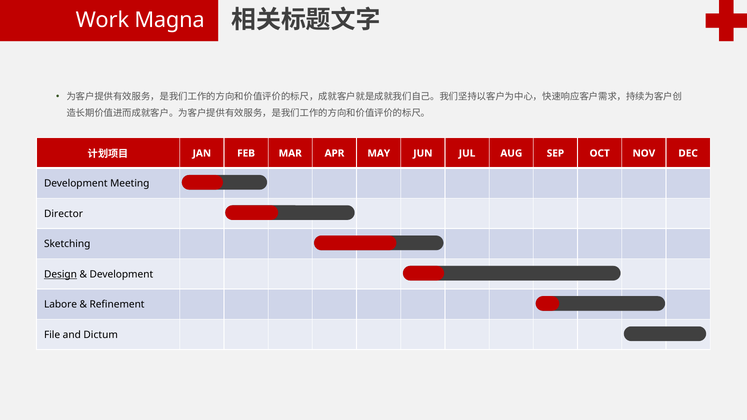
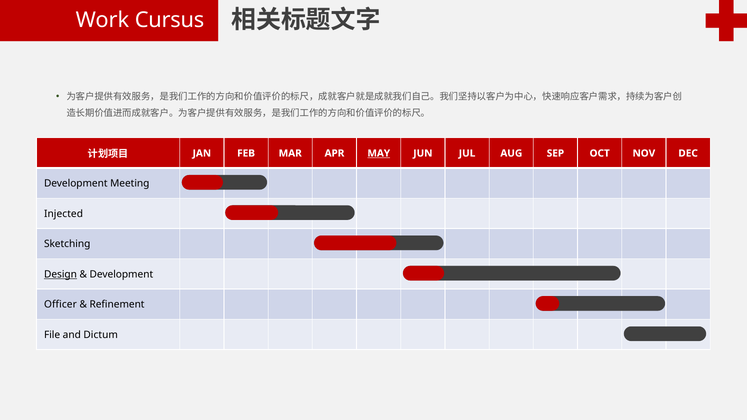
Magna: Magna -> Cursus
MAY underline: none -> present
Director: Director -> Injected
Labore: Labore -> Officer
